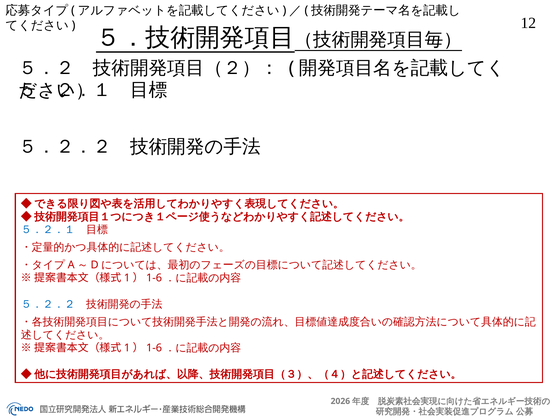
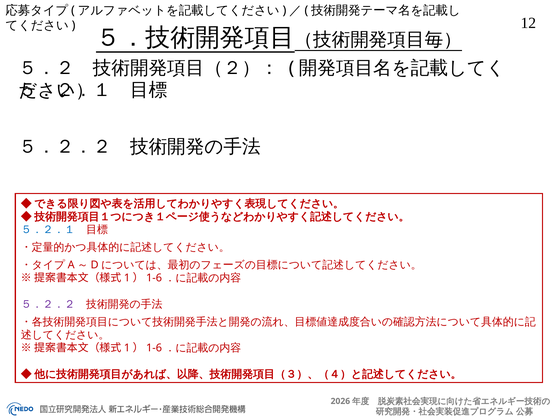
５．２．２ at (48, 304) colour: blue -> purple
